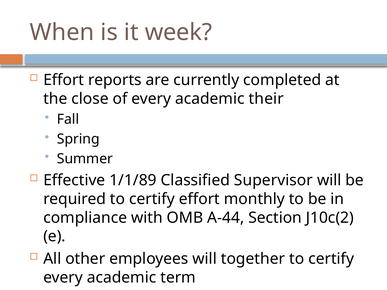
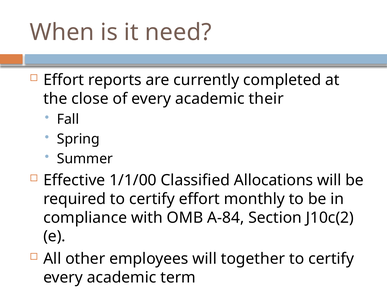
week: week -> need
1/1/89: 1/1/89 -> 1/1/00
Supervisor: Supervisor -> Allocations
A-44: A-44 -> A-84
